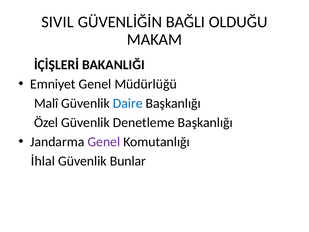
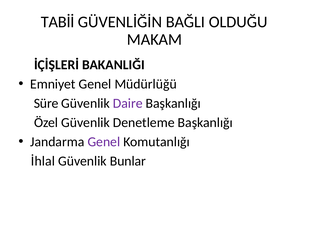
SIVIL: SIVIL -> TABİİ
Malî: Malî -> Süre
Daire colour: blue -> purple
